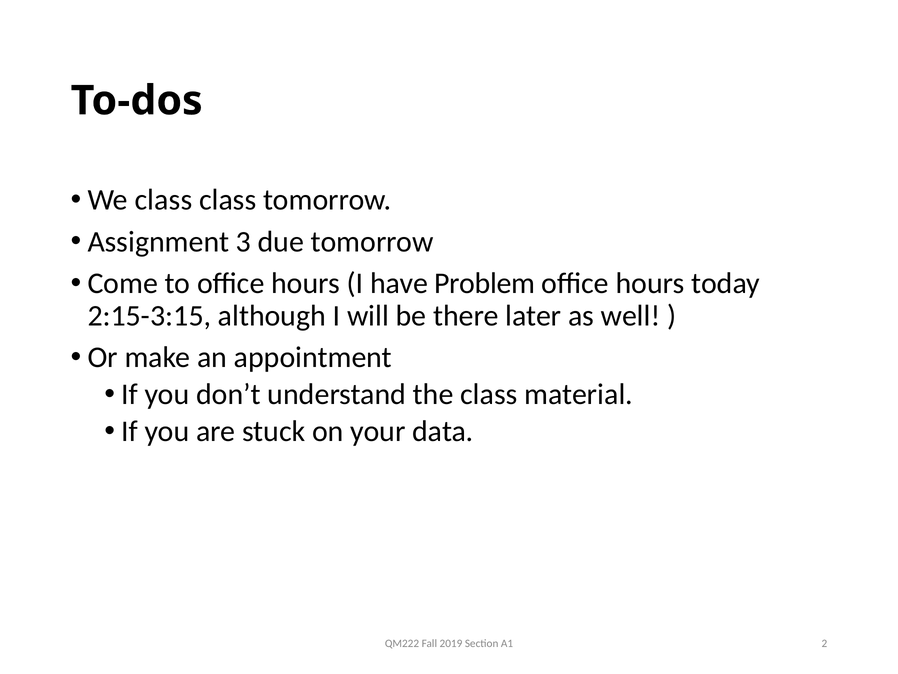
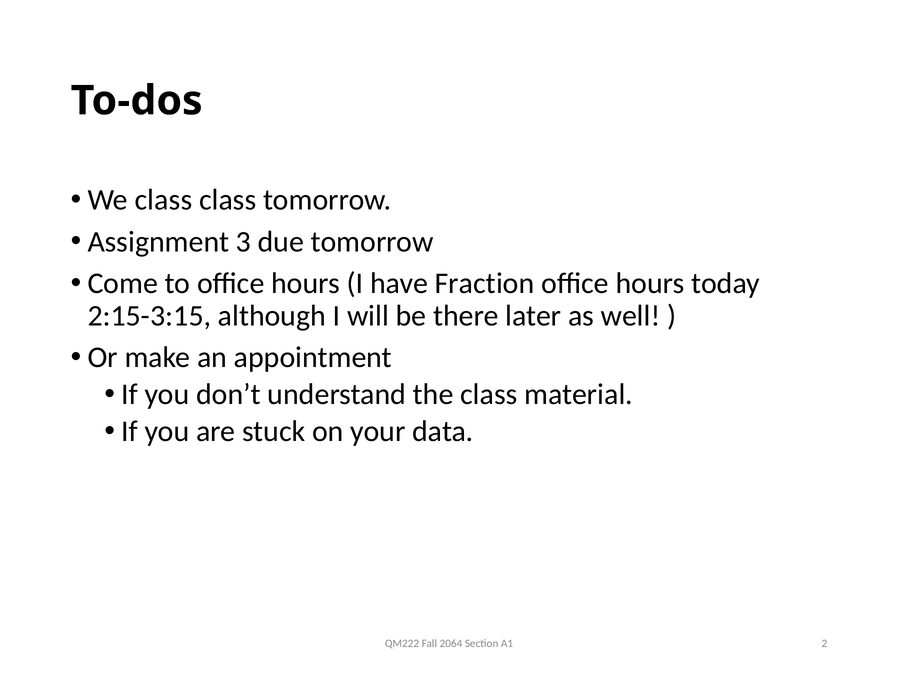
Problem: Problem -> Fraction
2019: 2019 -> 2064
